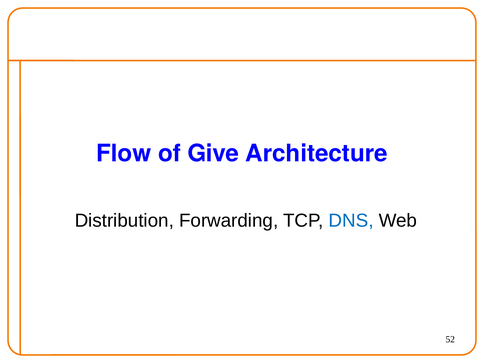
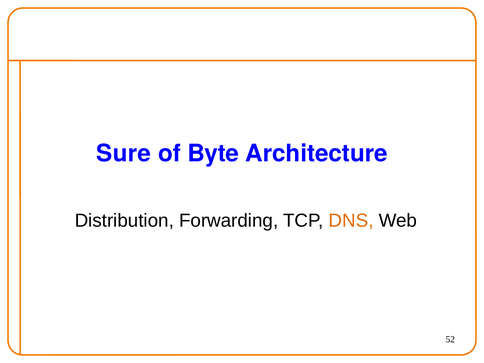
Flow: Flow -> Sure
Give: Give -> Byte
DNS colour: blue -> orange
